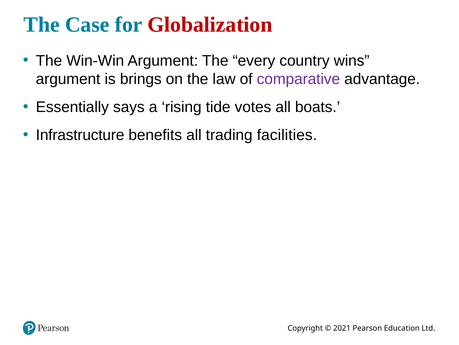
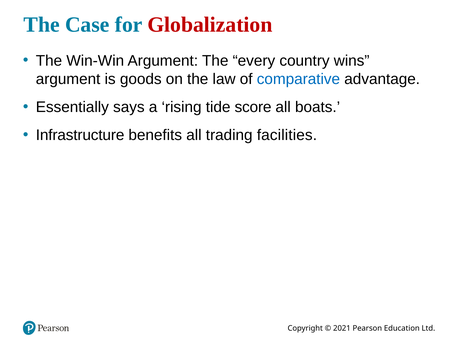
brings: brings -> goods
comparative colour: purple -> blue
votes: votes -> score
